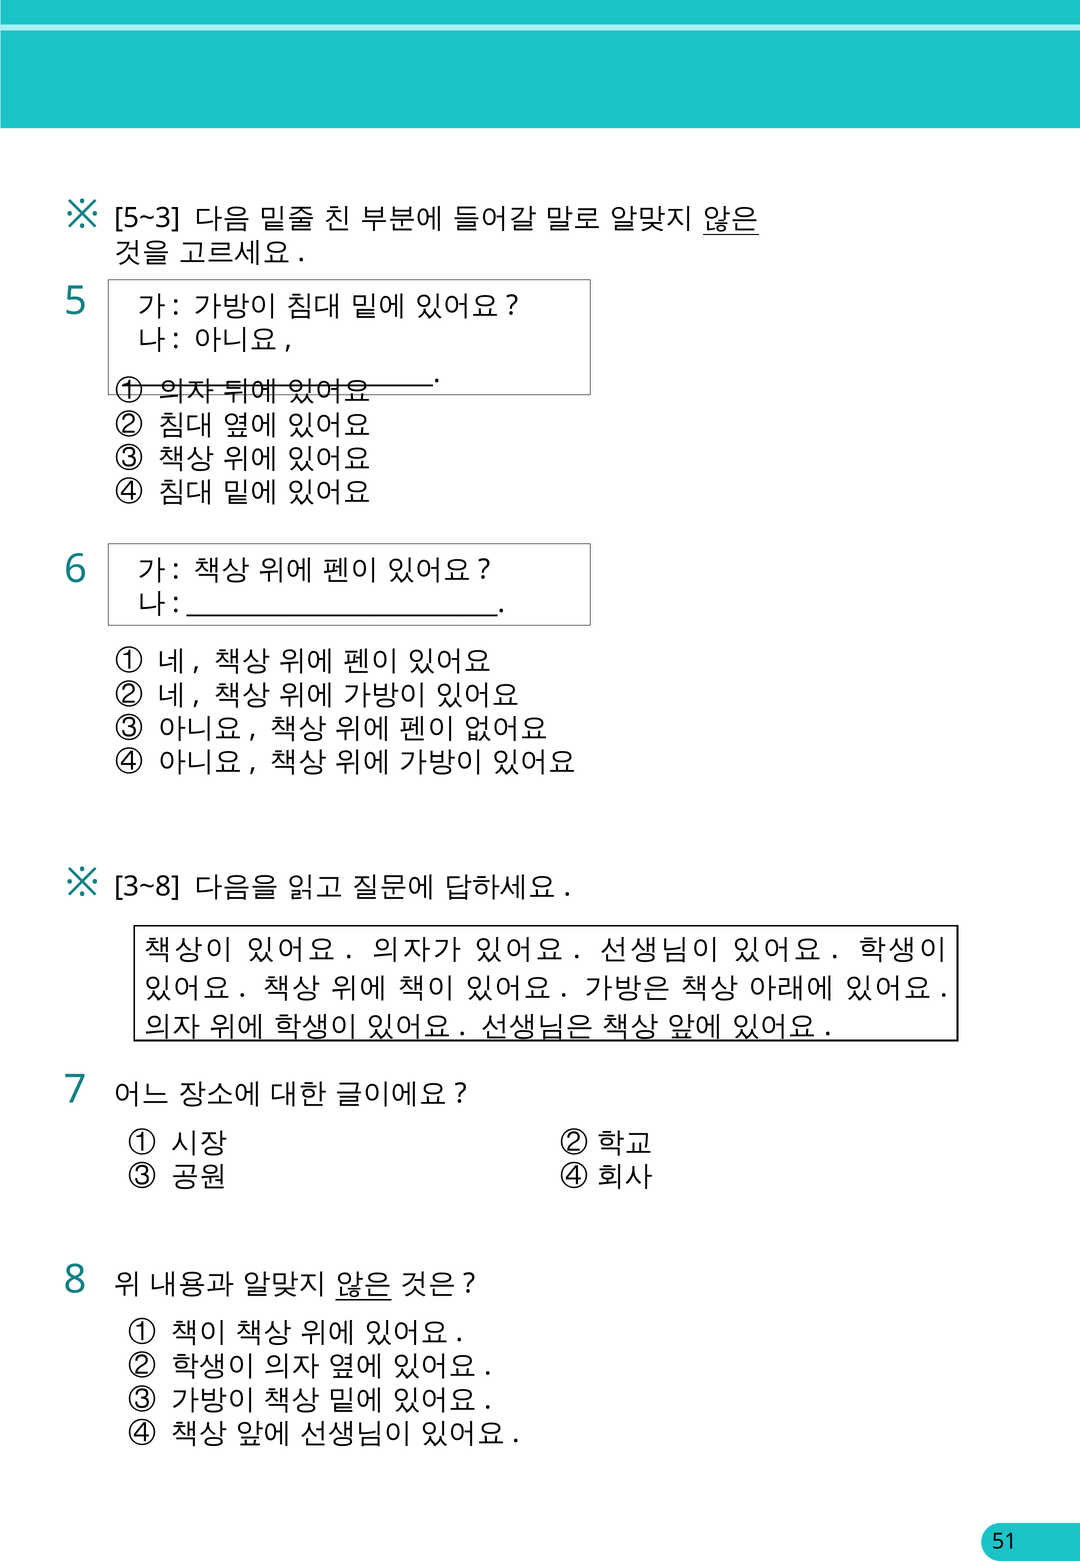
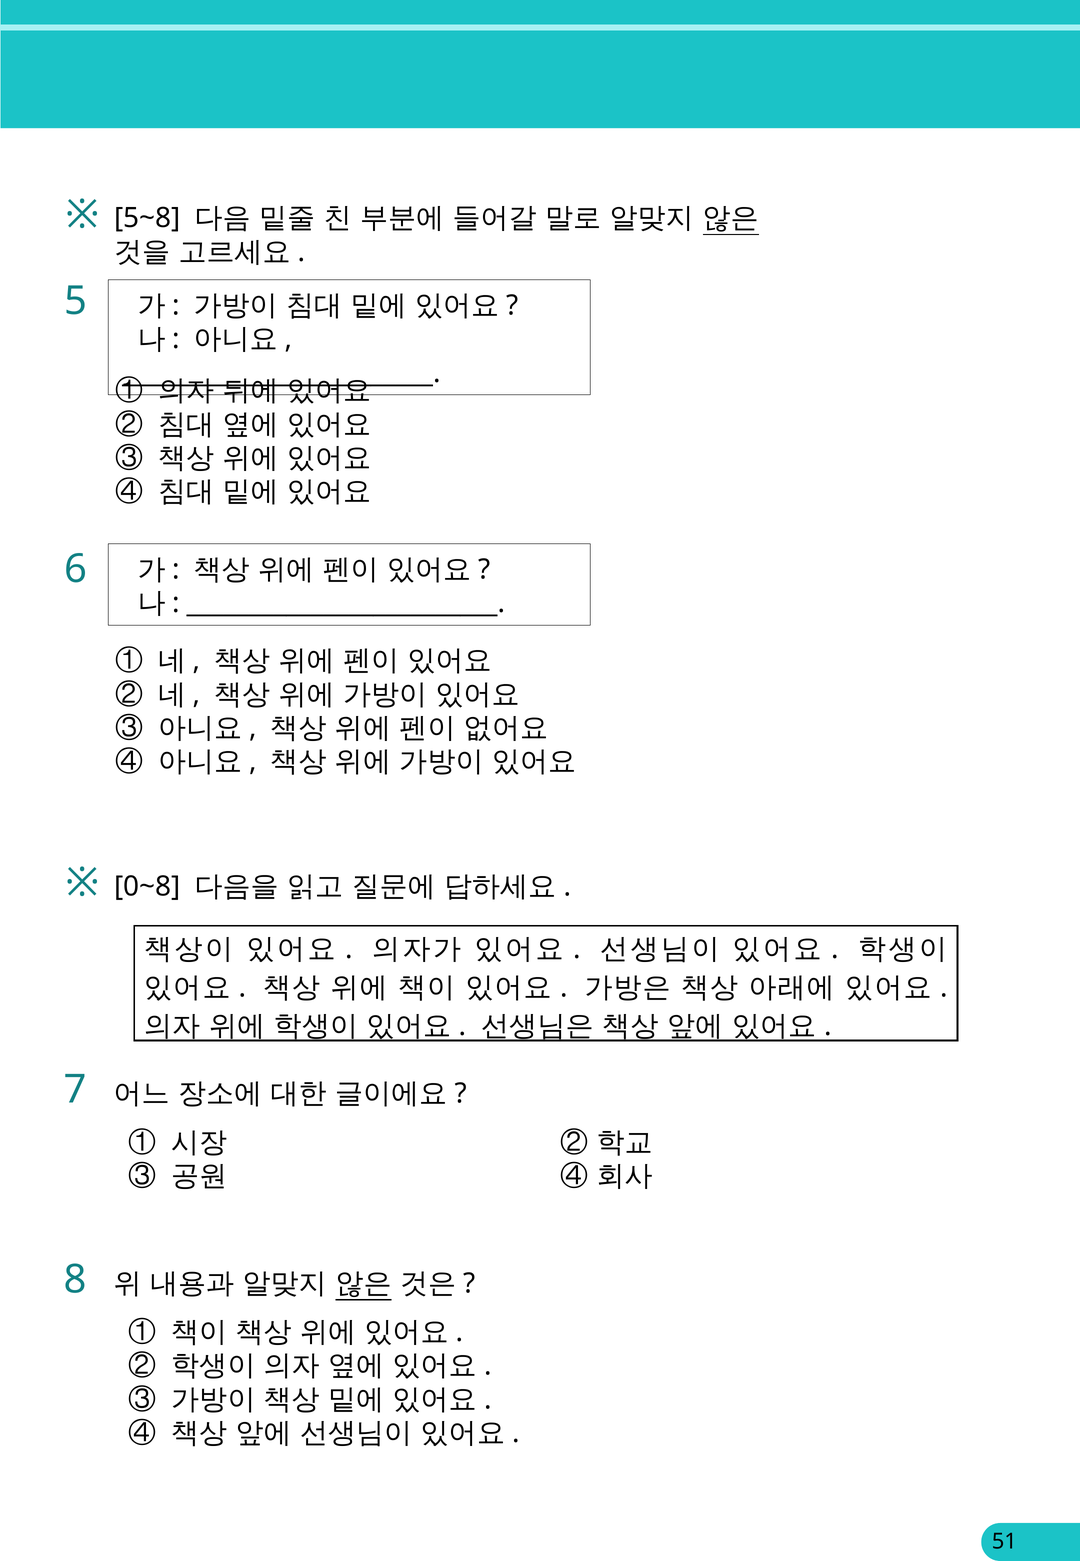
5~3: 5~3 -> 5~8
3~8: 3~8 -> 0~8
